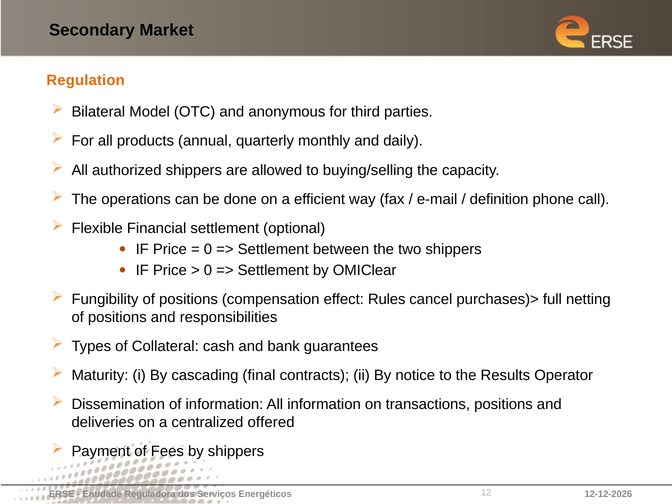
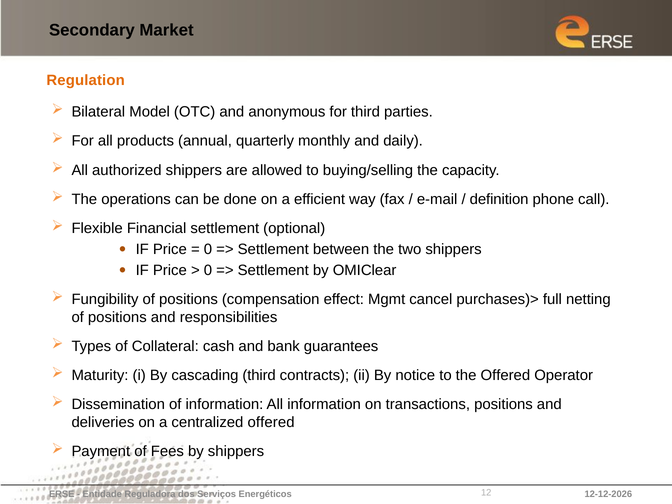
Rules: Rules -> Mgmt
cascading final: final -> third
the Results: Results -> Offered
